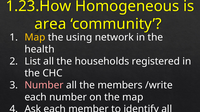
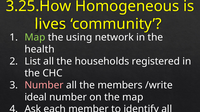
1.23.How: 1.23.How -> 3.25.How
area: area -> lives
Map at (35, 38) colour: yellow -> light green
each at (36, 98): each -> ideal
